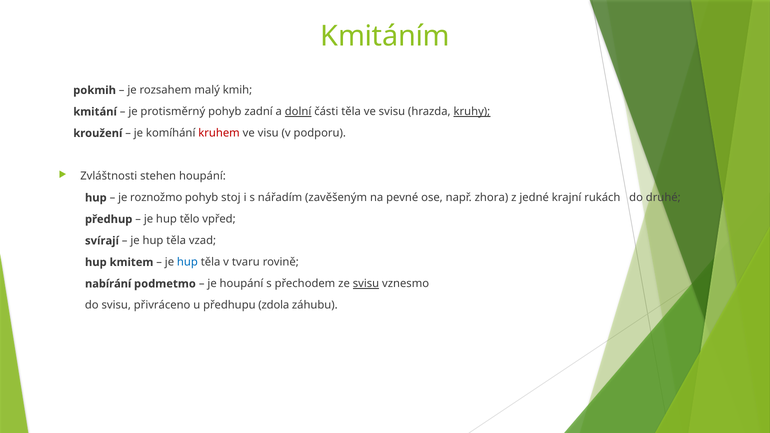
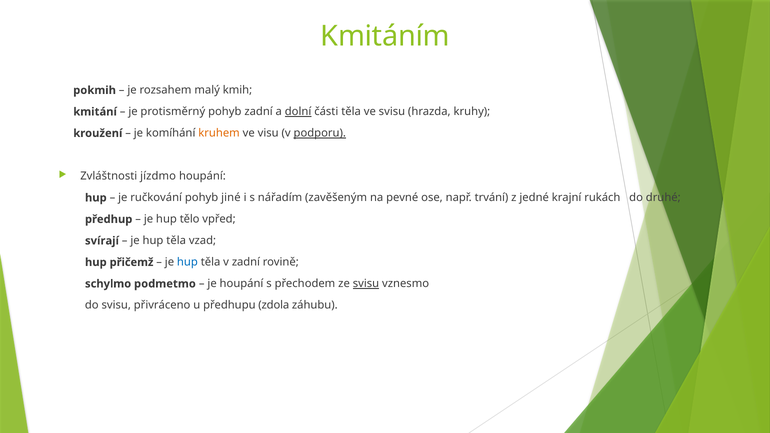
kruhy underline: present -> none
kruhem colour: red -> orange
podporu underline: none -> present
stehen: stehen -> jízdmo
roznožmo: roznožmo -> ručkování
stoj: stoj -> jiné
zhora: zhora -> trvání
kmitem: kmitem -> přičemž
v tvaru: tvaru -> zadní
nabírání: nabírání -> schylmo
